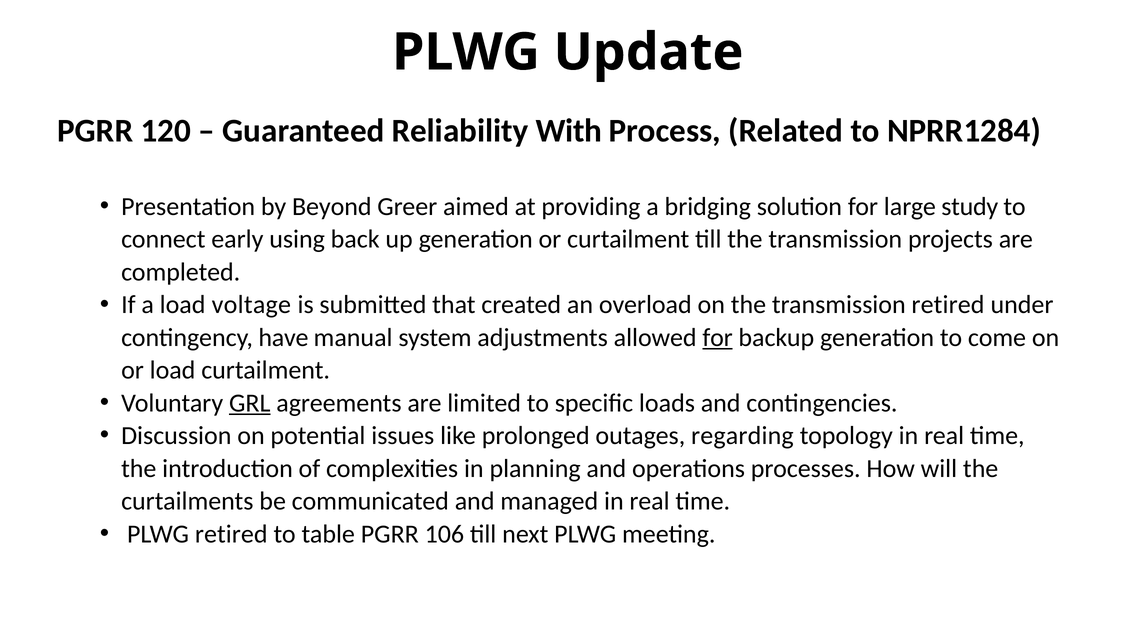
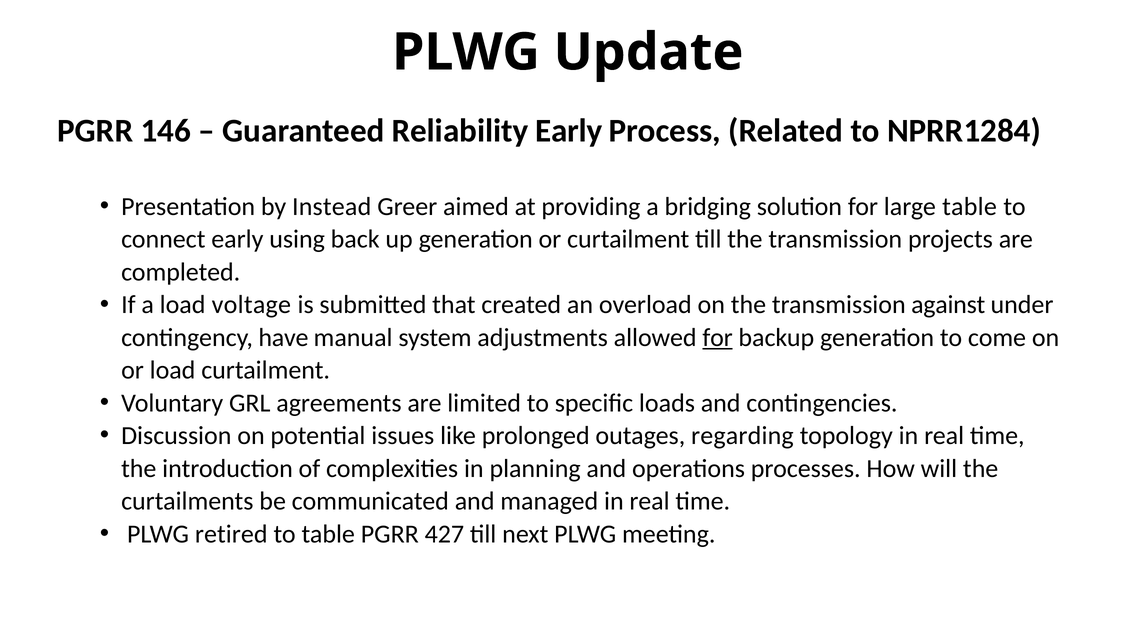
120: 120 -> 146
Reliability With: With -> Early
Beyond: Beyond -> Instead
large study: study -> table
transmission retired: retired -> against
GRL underline: present -> none
106: 106 -> 427
